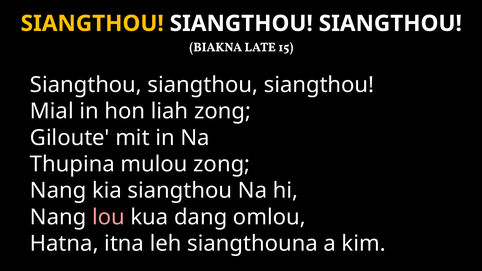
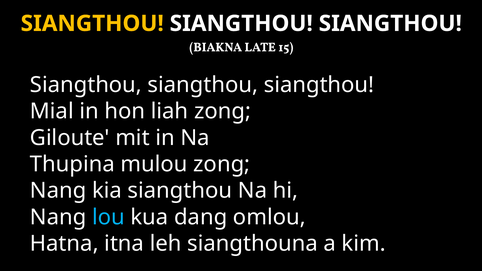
lou colour: pink -> light blue
